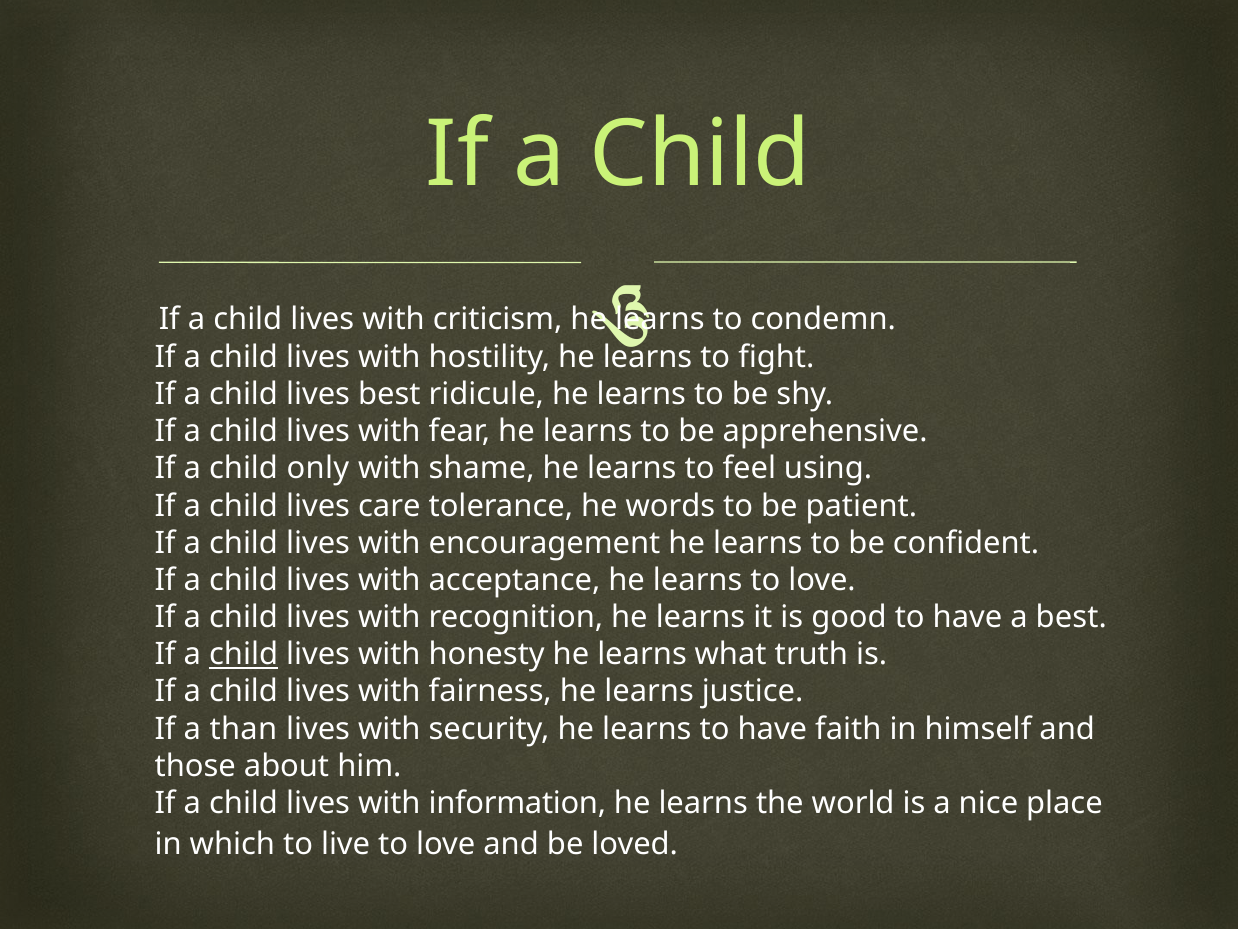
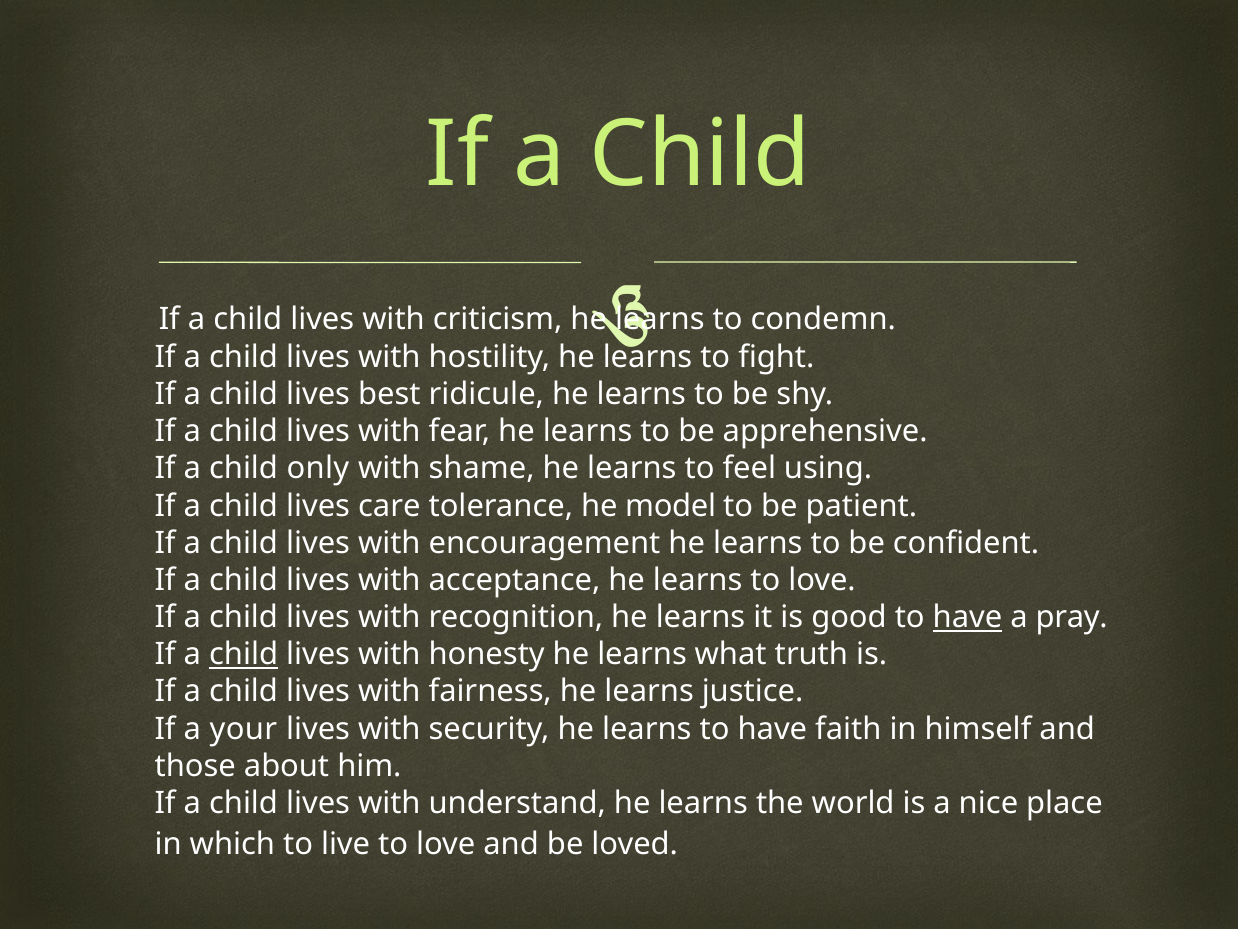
words: words -> model
have at (968, 617) underline: none -> present
a best: best -> pray
than: than -> your
information: information -> understand
